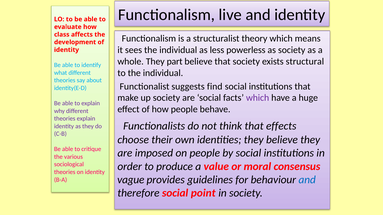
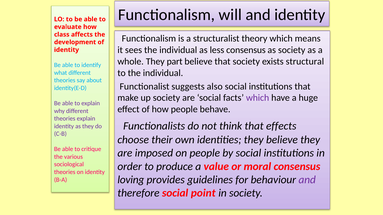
live: live -> will
less powerless: powerless -> consensus
find: find -> also
vague: vague -> loving
and at (307, 180) colour: blue -> purple
